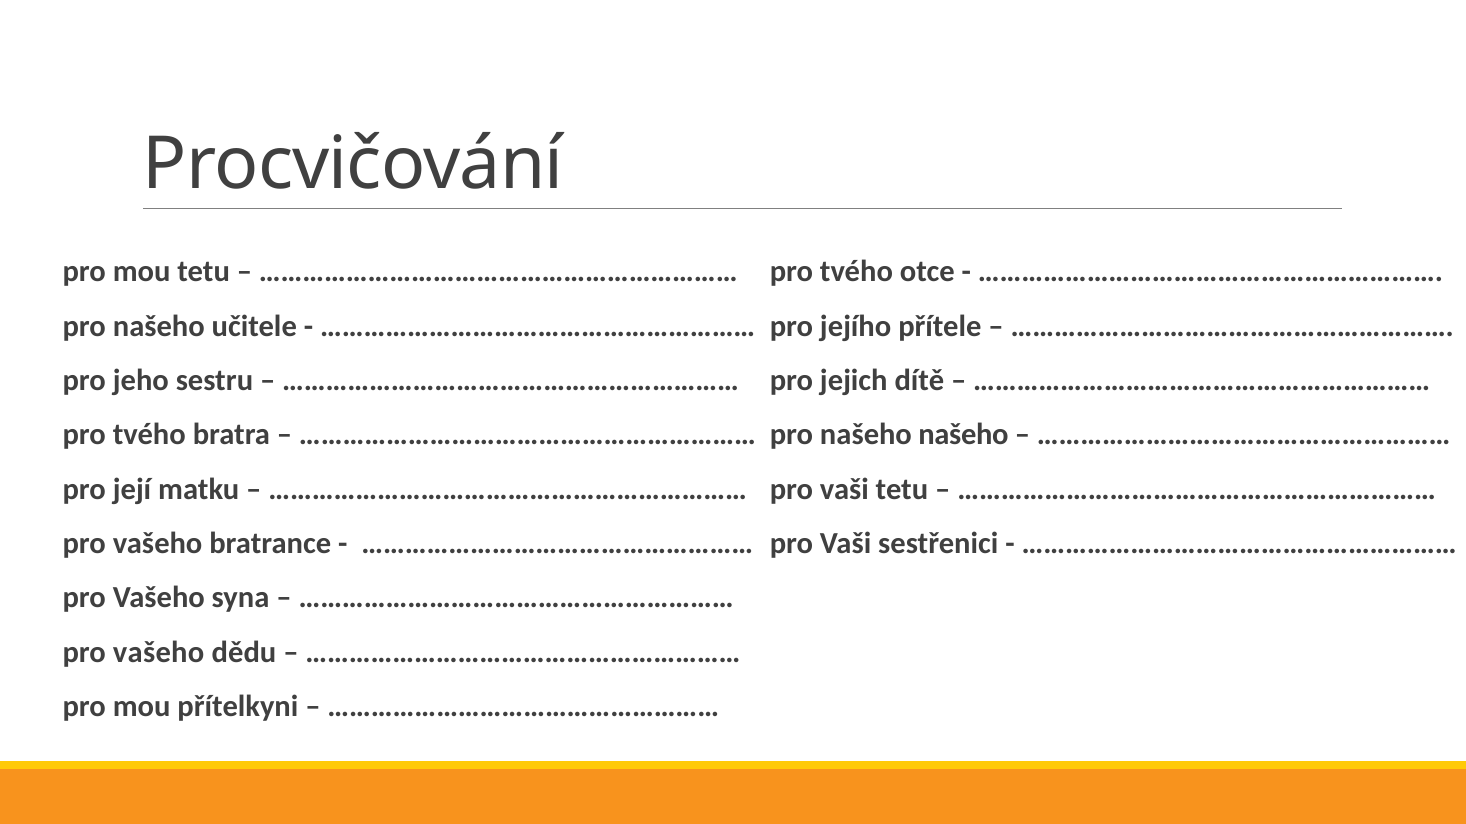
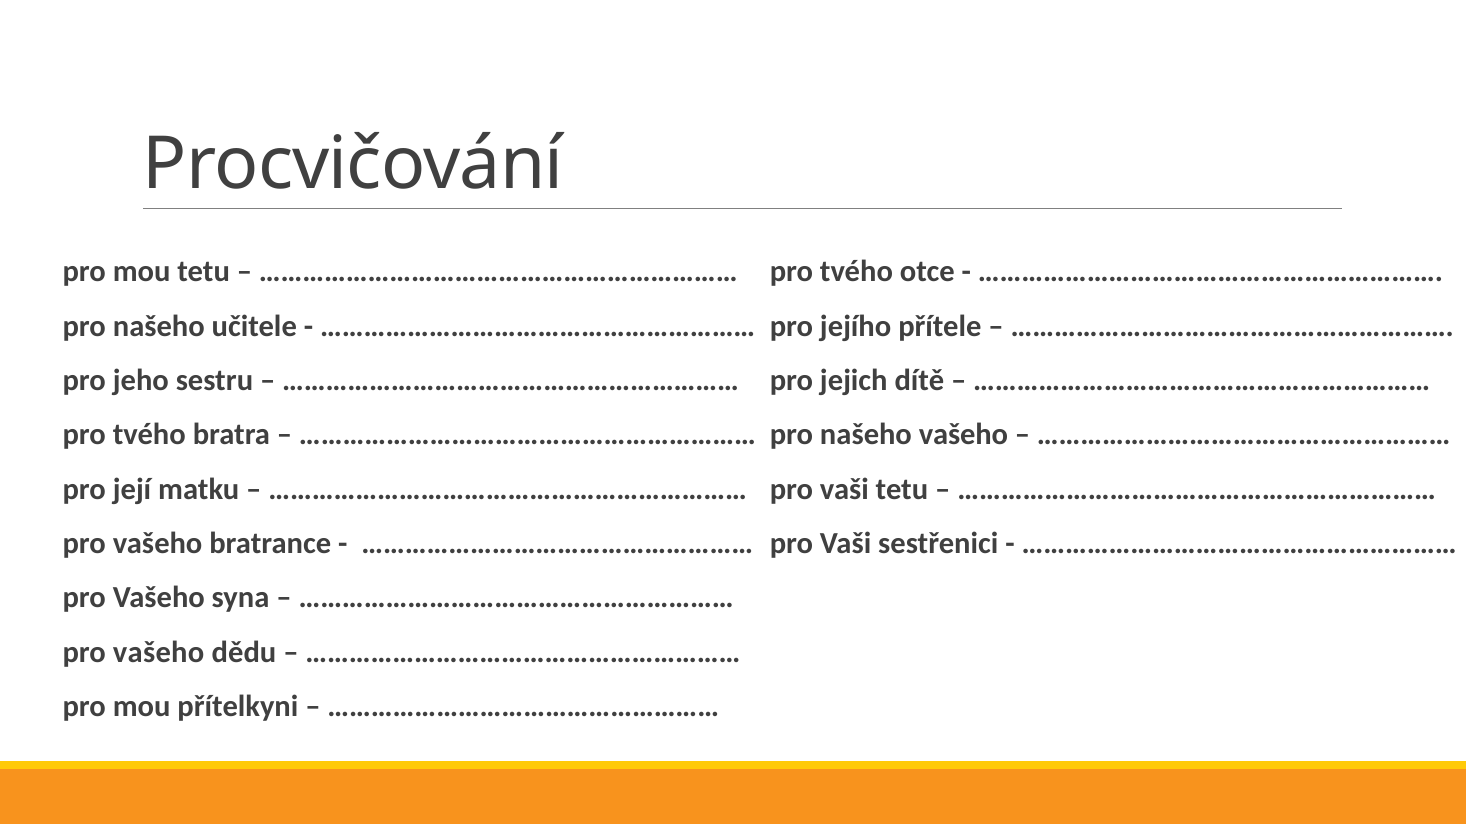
našeho našeho: našeho -> vašeho
